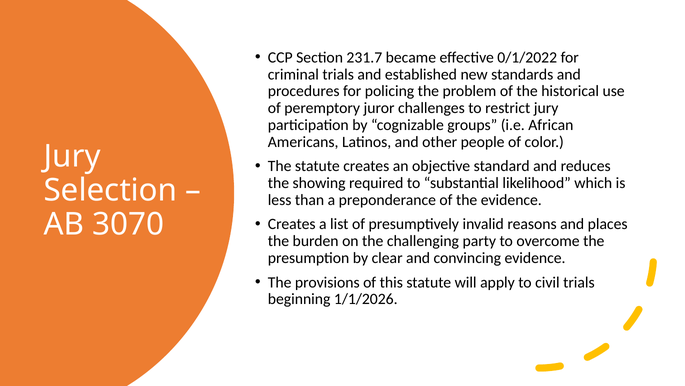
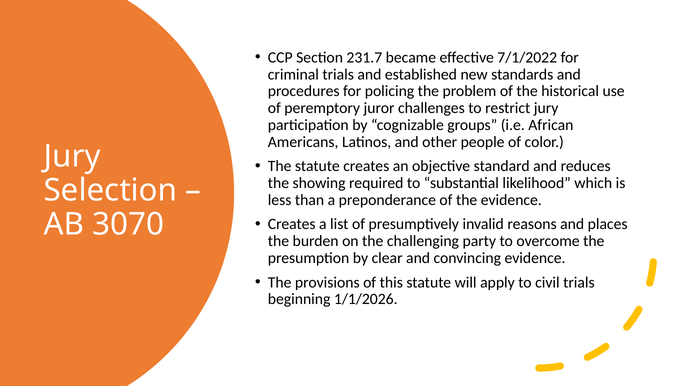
0/1/2022: 0/1/2022 -> 7/1/2022
